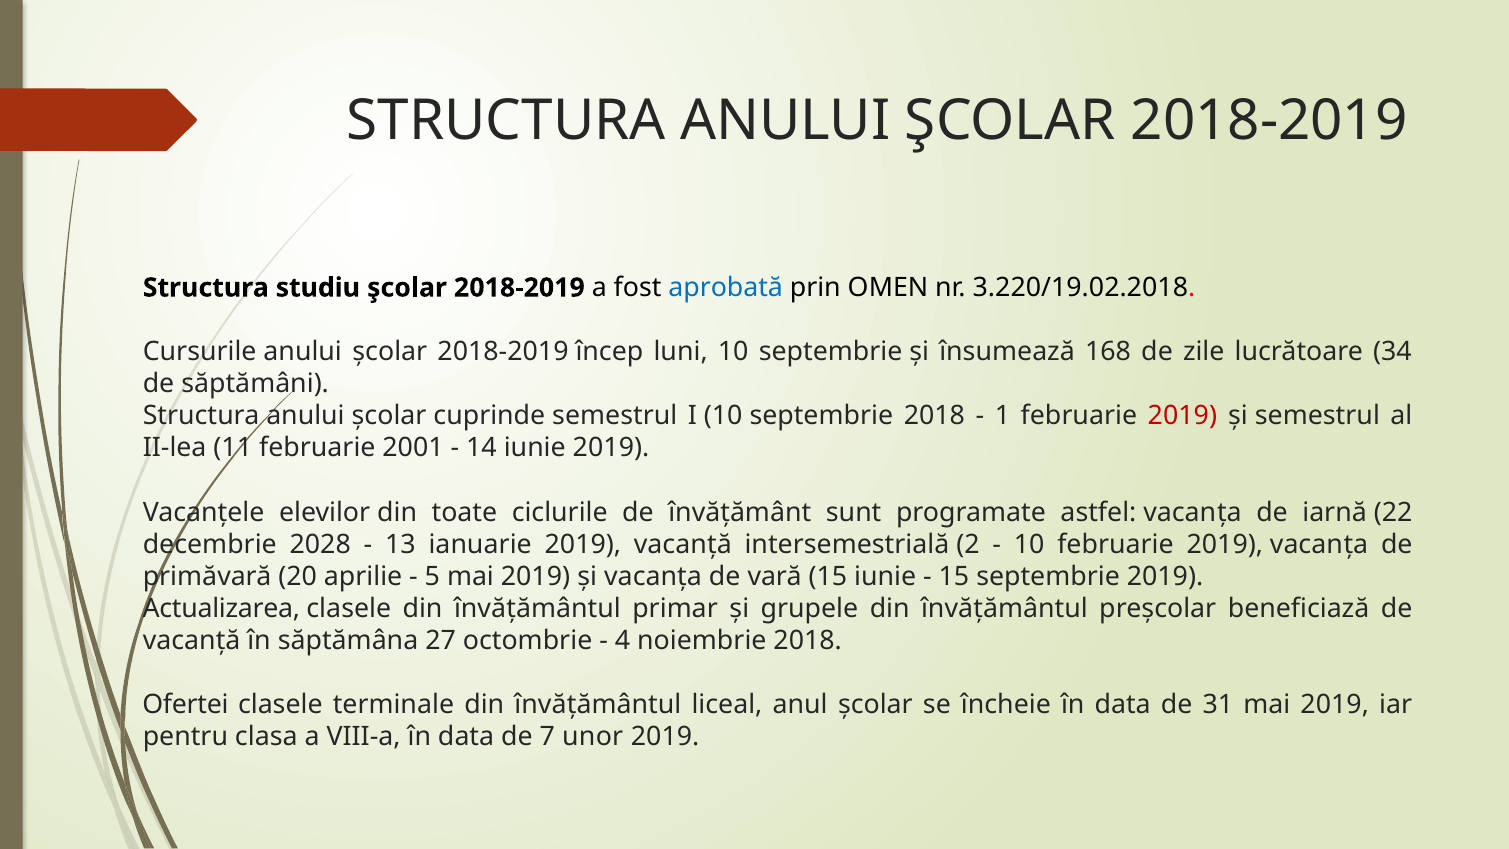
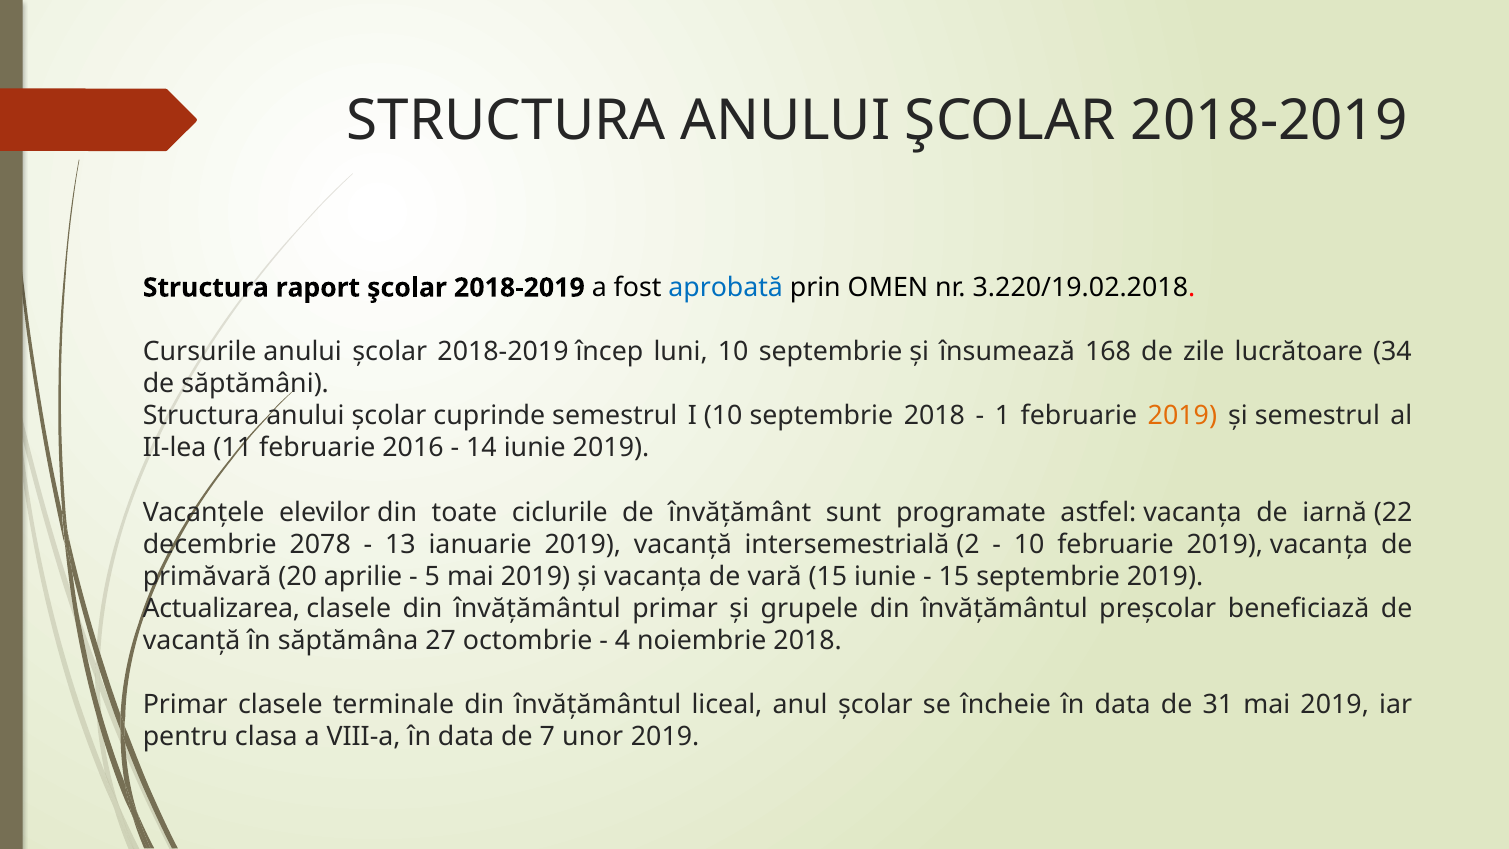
studiu: studiu -> raport
2019 at (1182, 416) colour: red -> orange
2001: 2001 -> 2016
2028: 2028 -> 2078
Ofertei at (185, 705): Ofertei -> Primar
